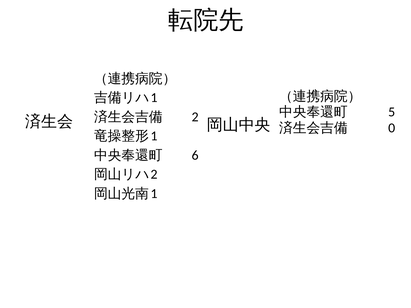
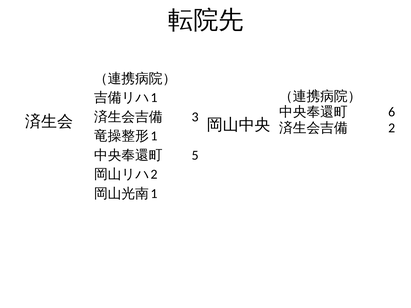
5: 5 -> 6
2: 2 -> 3
0: 0 -> 2
6: 6 -> 5
